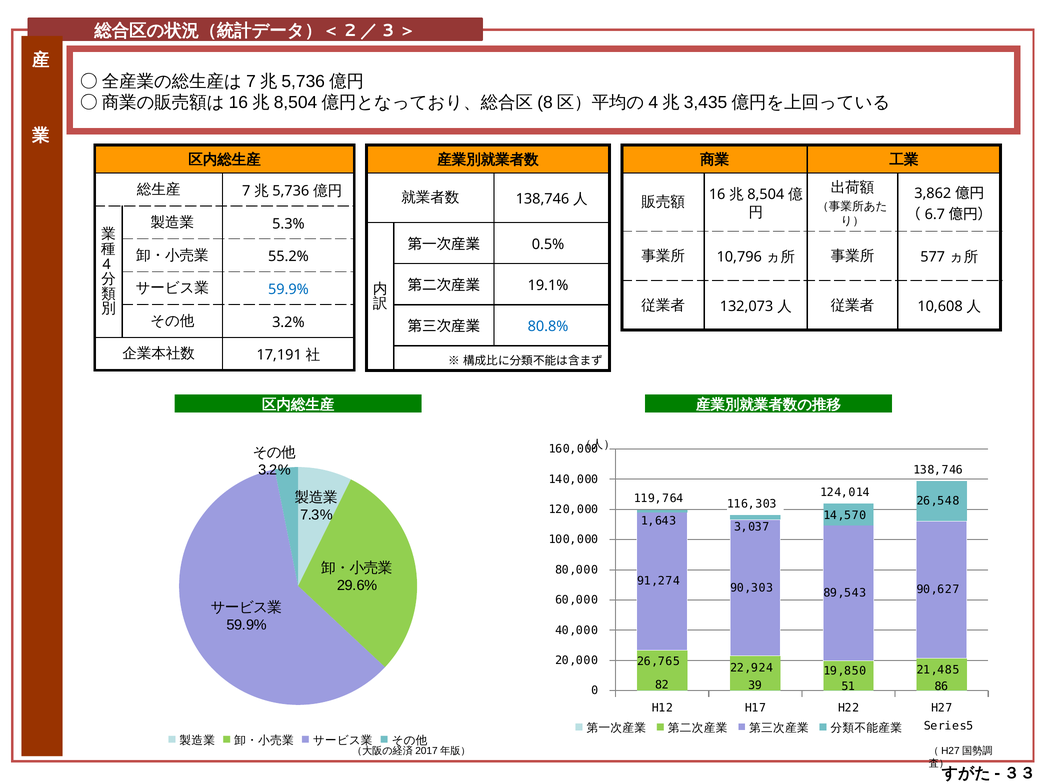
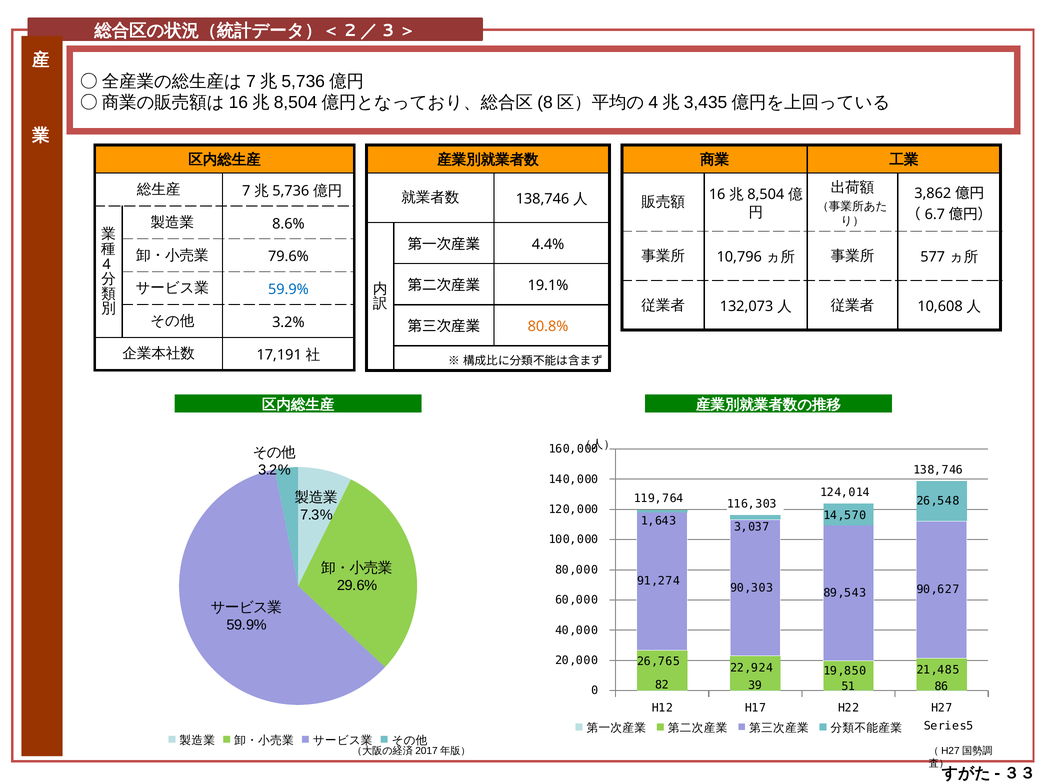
5.3%: 5.3% -> 8.6%
0.5%: 0.5% -> 4.4%
55.2%: 55.2% -> 79.6%
80.8% colour: blue -> orange
